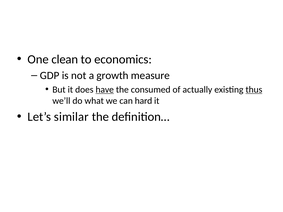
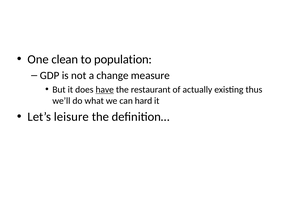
economics: economics -> population
growth: growth -> change
consumed: consumed -> restaurant
thus underline: present -> none
similar: similar -> leisure
